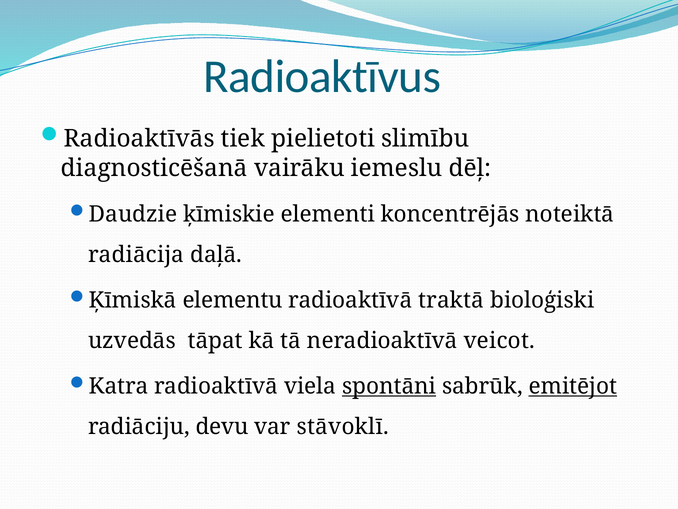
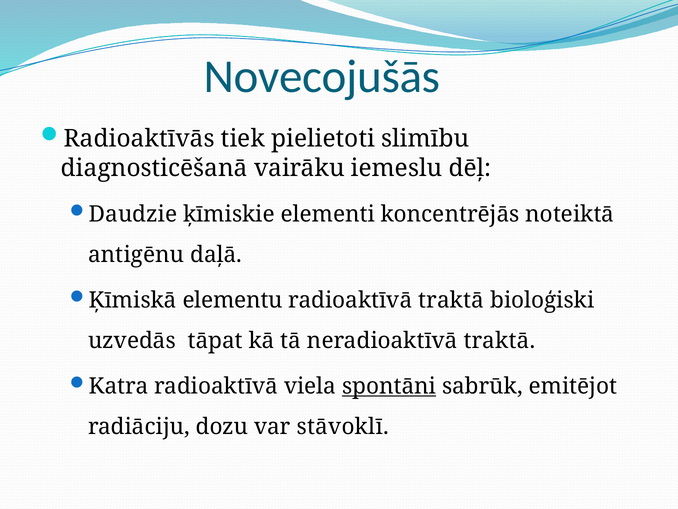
Radioaktīvus: Radioaktīvus -> Novecojušās
radiācija: radiācija -> antigēnu
neradioaktīvā veicot: veicot -> traktā
emitējot underline: present -> none
devu: devu -> dozu
